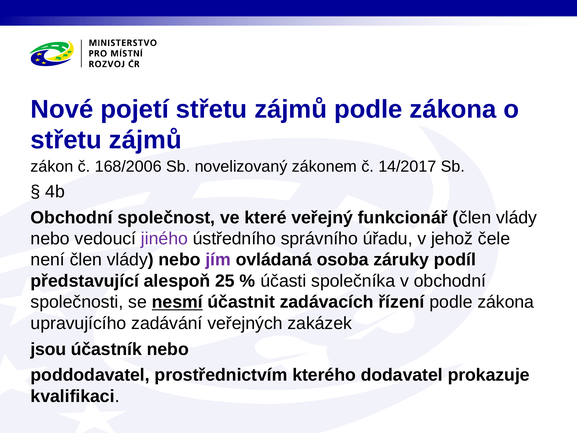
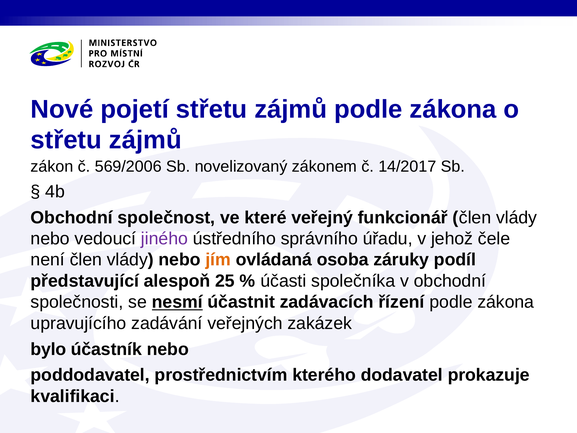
168/2006: 168/2006 -> 569/2006
jím colour: purple -> orange
jsou: jsou -> bylo
